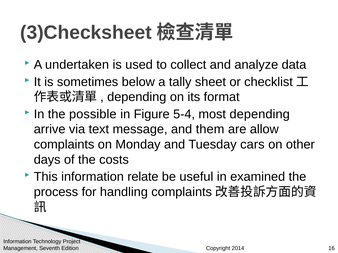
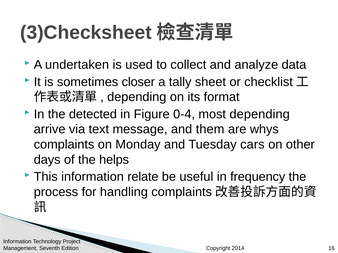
below: below -> closer
possible: possible -> detected
5-4: 5-4 -> 0-4
allow: allow -> whys
costs: costs -> helps
examined: examined -> frequency
